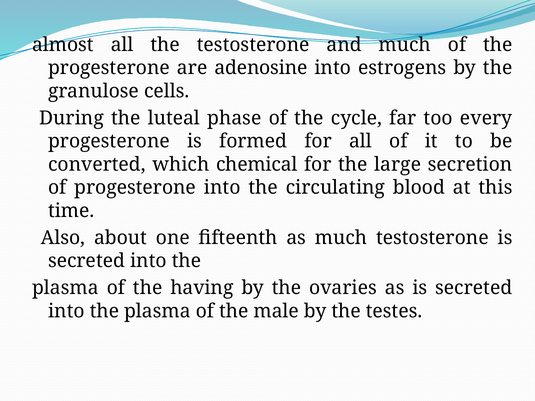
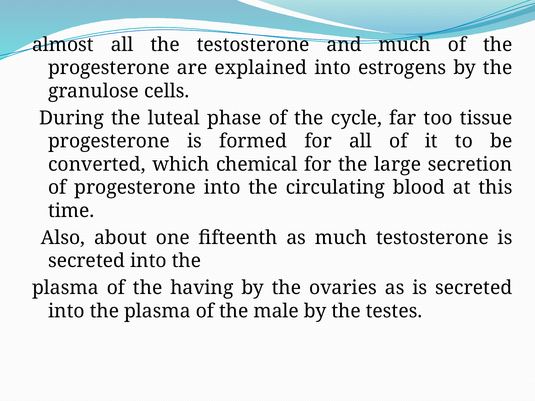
adenosine: adenosine -> explained
every: every -> tissue
